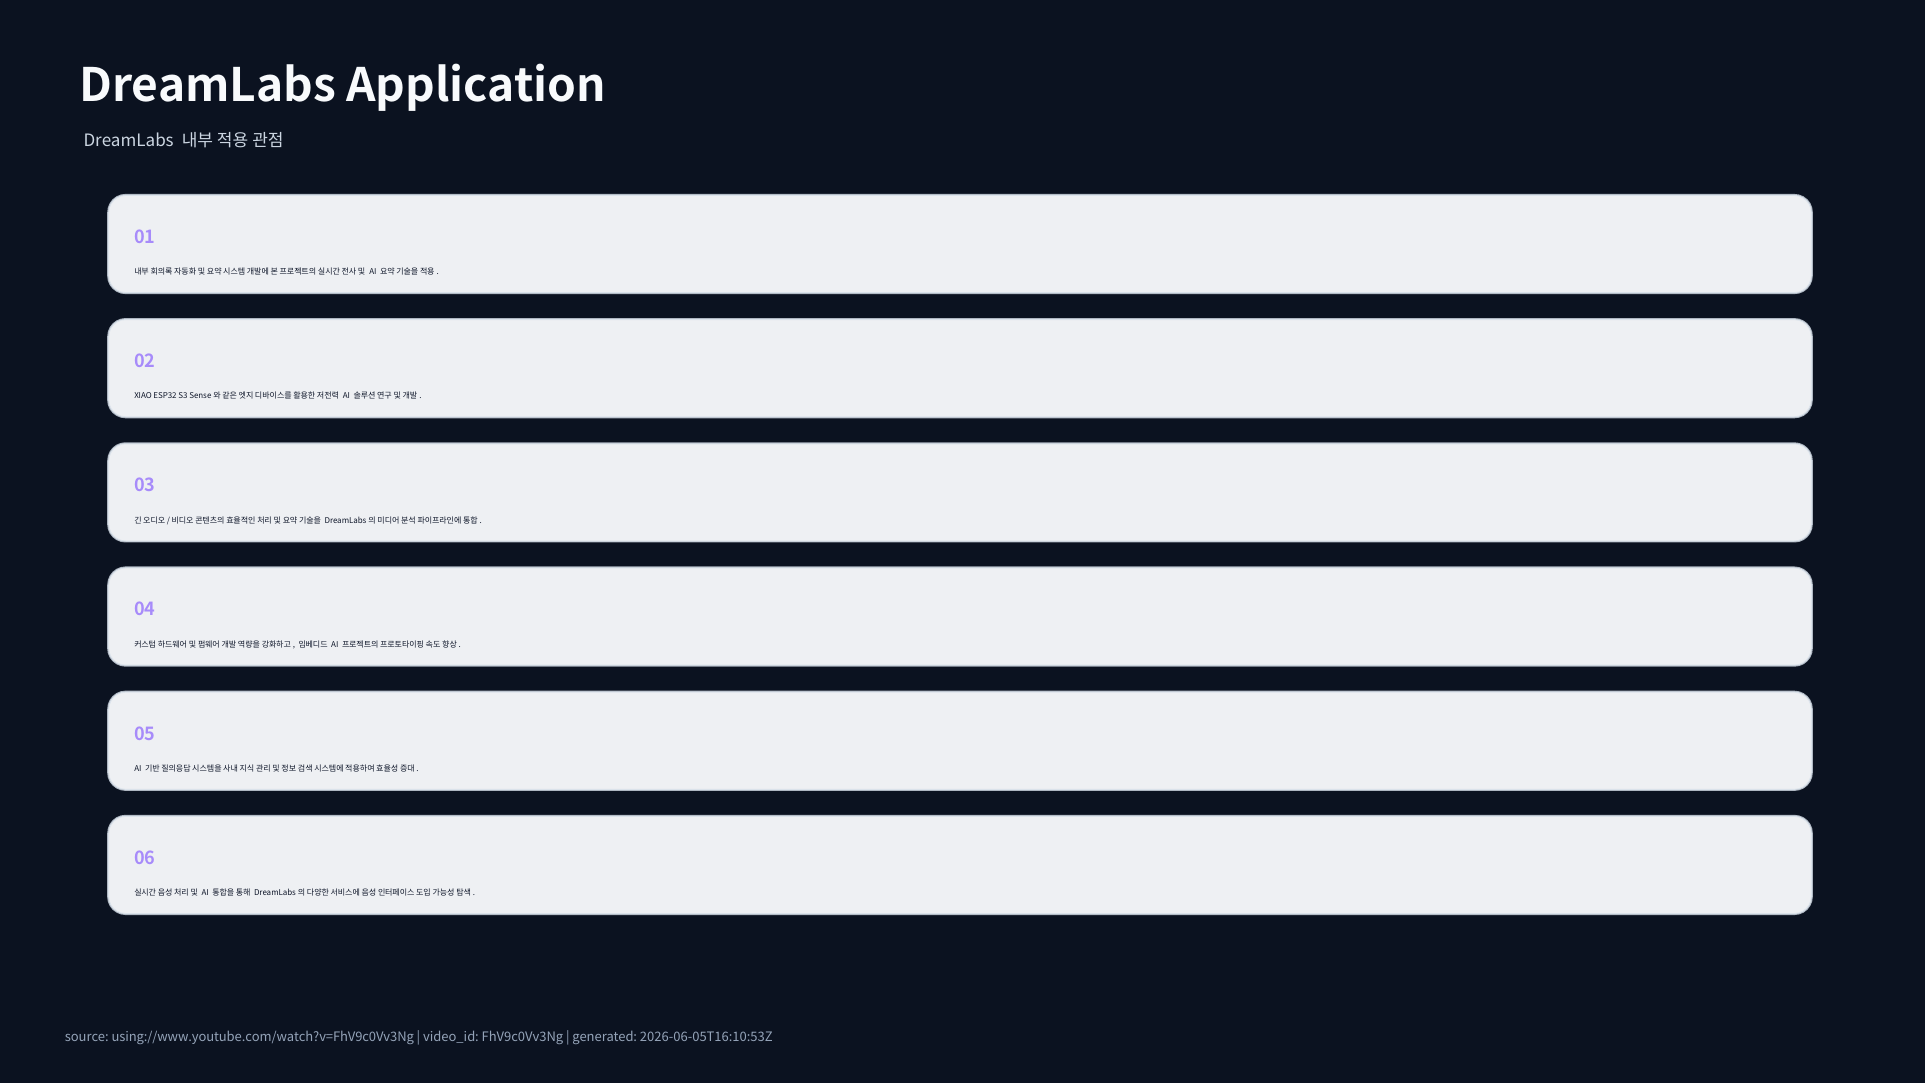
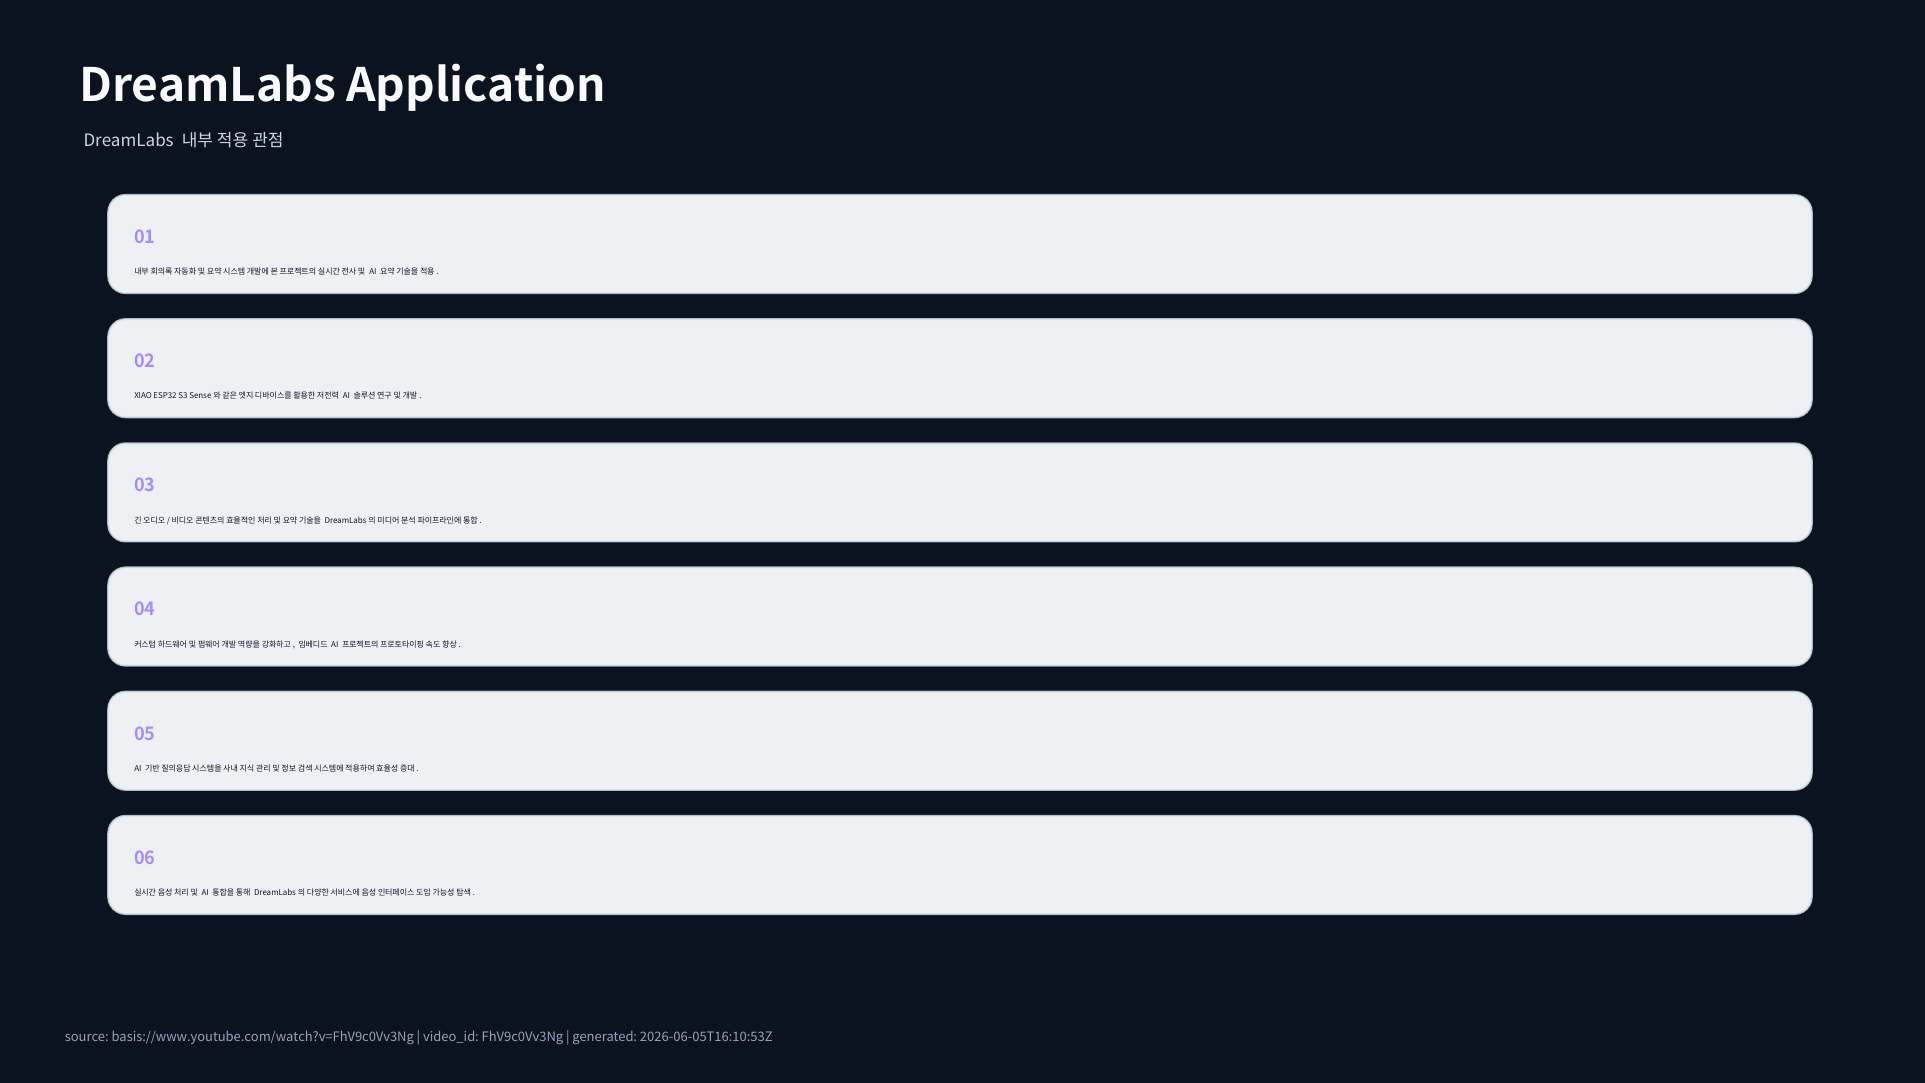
using://www.youtube.com/watch?v=FhV9c0Vv3Ng: using://www.youtube.com/watch?v=FhV9c0Vv3Ng -> basis://www.youtube.com/watch?v=FhV9c0Vv3Ng
